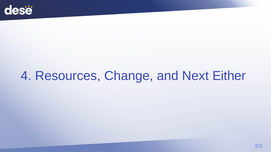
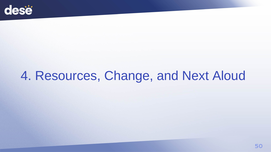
Either: Either -> Aloud
